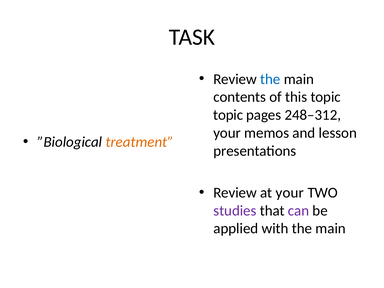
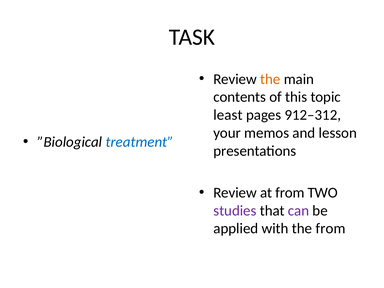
the at (270, 79) colour: blue -> orange
topic at (228, 115): topic -> least
248–312: 248–312 -> 912–312
treatment colour: orange -> blue
at your: your -> from
with the main: main -> from
